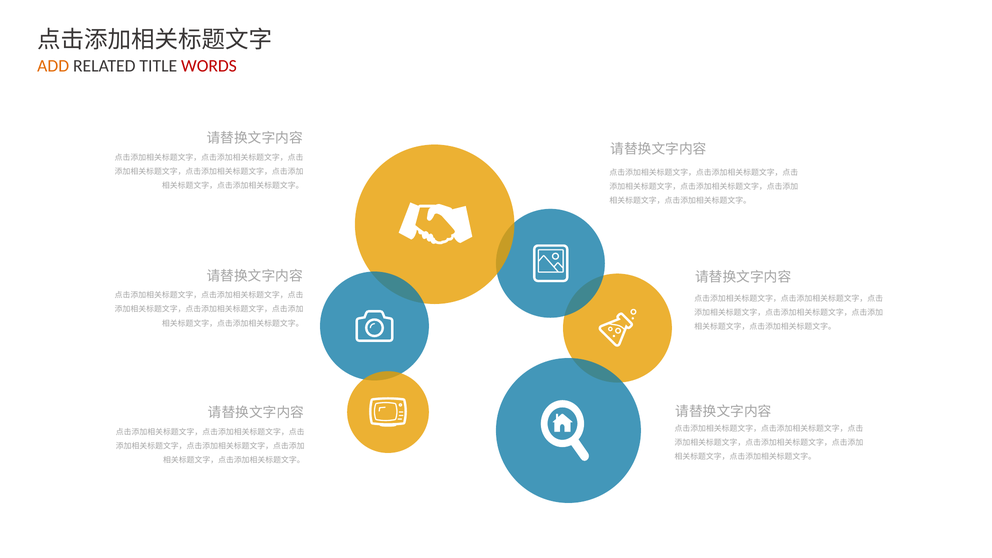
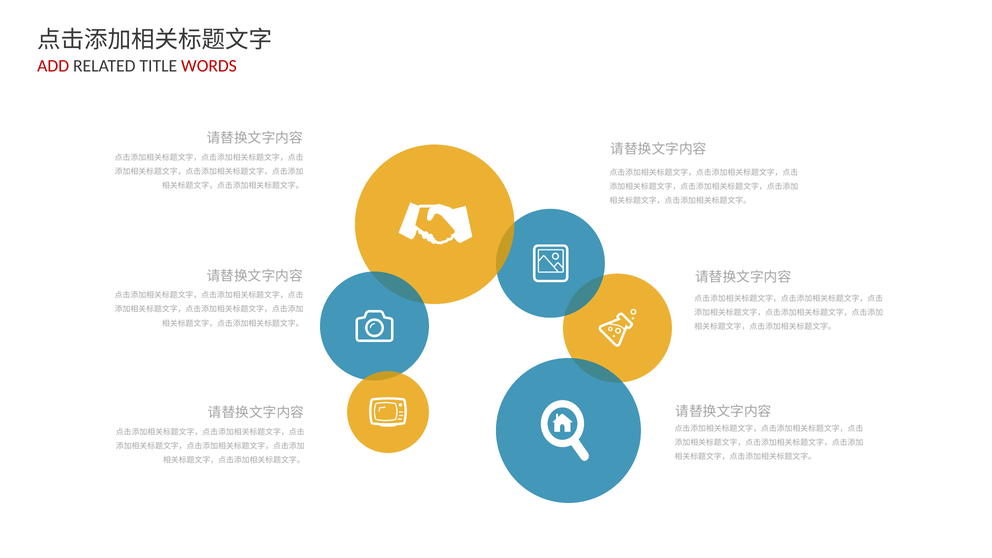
ADD colour: orange -> red
